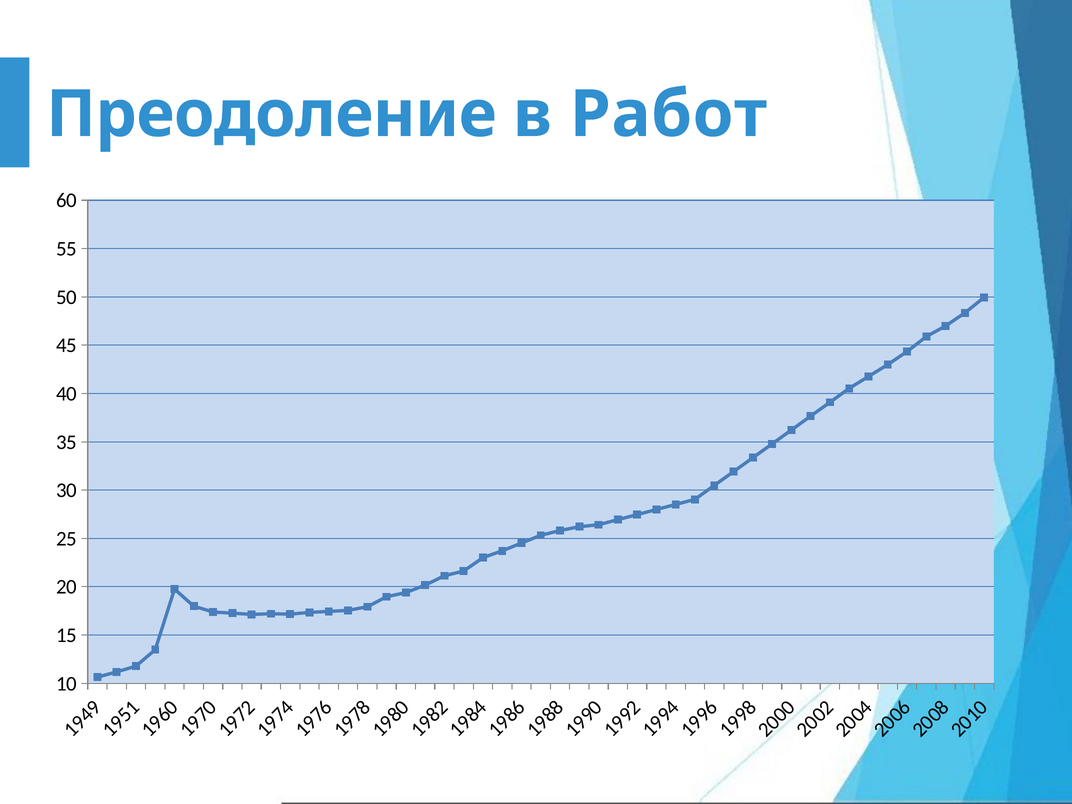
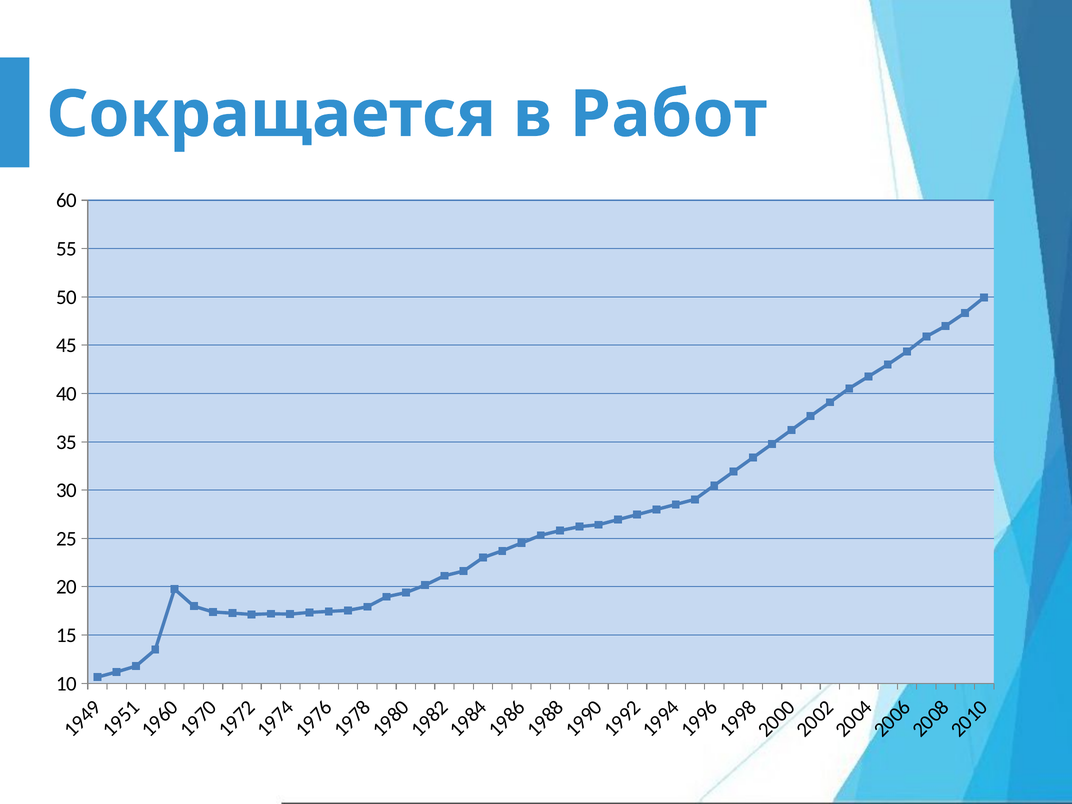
Преодоление: Преодоление -> Сокращается
